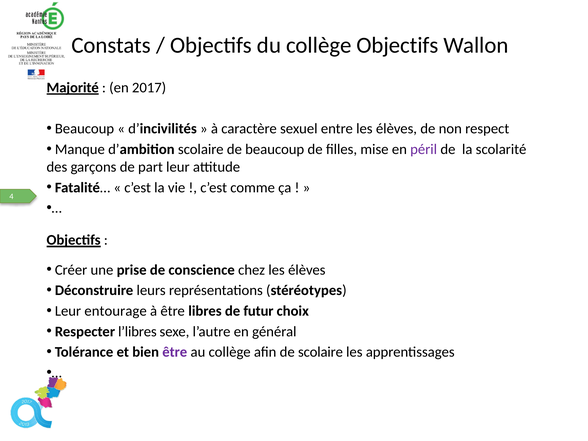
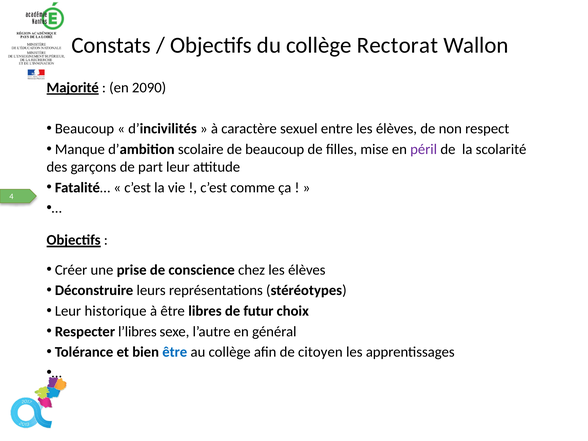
collège Objectifs: Objectifs -> Rectorat
2017: 2017 -> 2090
entourage: entourage -> historique
être at (175, 352) colour: purple -> blue
de scolaire: scolaire -> citoyen
